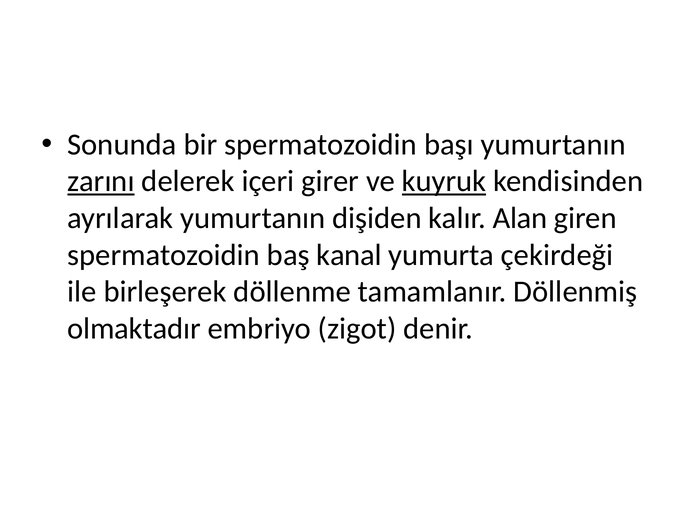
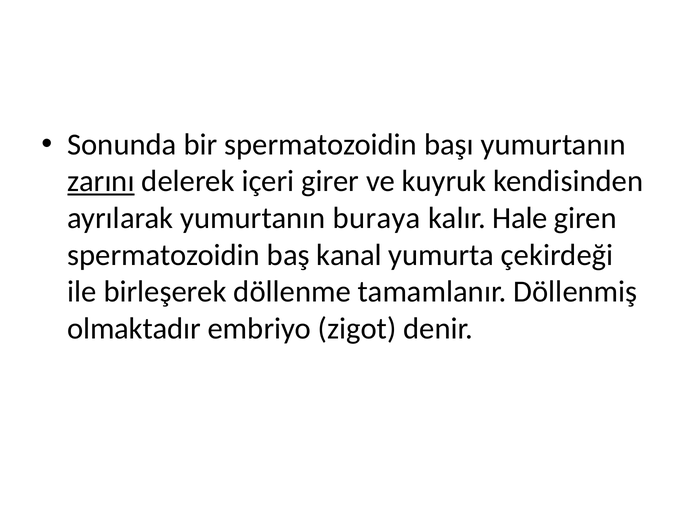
kuyruk underline: present -> none
dişiden: dişiden -> buraya
Alan: Alan -> Hale
